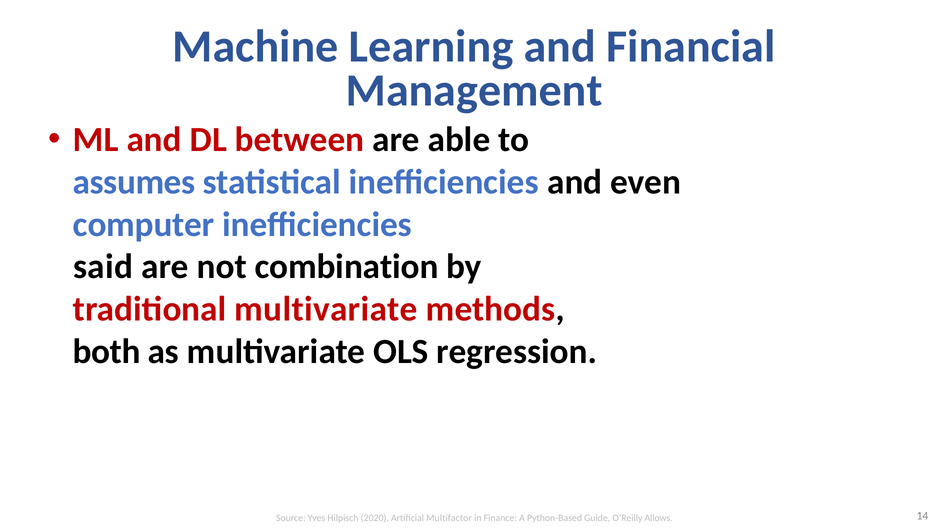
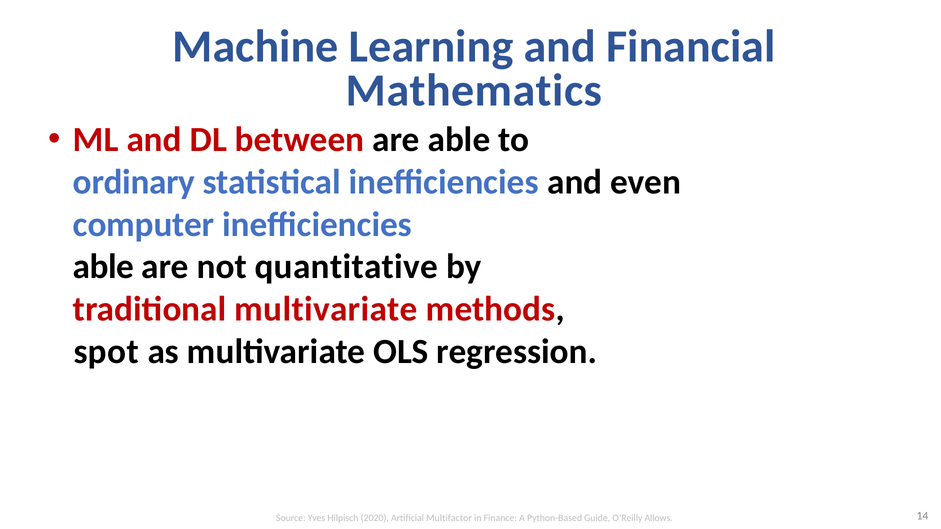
Management: Management -> Mathematics
assumes: assumes -> ordinary
said at (103, 267): said -> able
combination: combination -> quantitative
both: both -> spot
